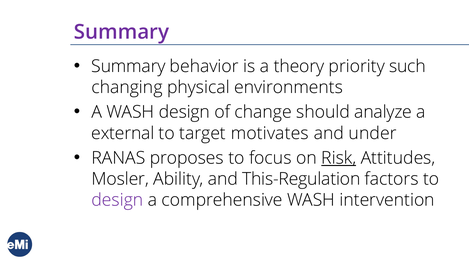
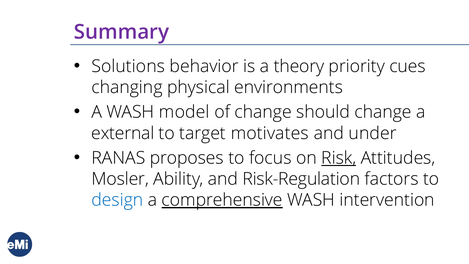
Summary at (128, 66): Summary -> Solutions
such: such -> cues
WASH design: design -> model
should analyze: analyze -> change
This-Regulation: This-Regulation -> Risk-Regulation
design at (117, 200) colour: purple -> blue
comprehensive underline: none -> present
